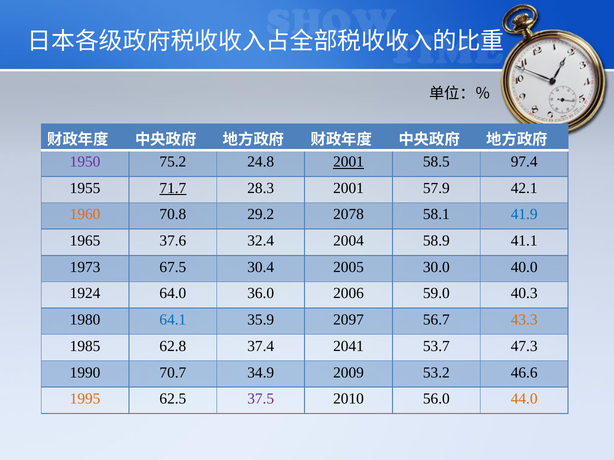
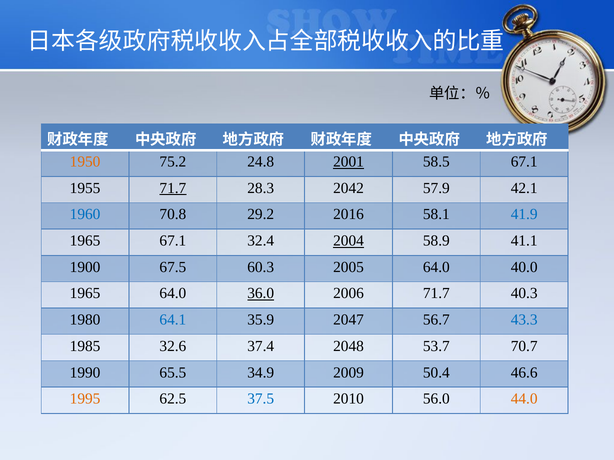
1950 colour: purple -> orange
58.5 97.4: 97.4 -> 67.1
28.3 2001: 2001 -> 2042
1960 colour: orange -> blue
2078: 2078 -> 2016
1965 37.6: 37.6 -> 67.1
2004 underline: none -> present
1973: 1973 -> 1900
30.4: 30.4 -> 60.3
2005 30.0: 30.0 -> 64.0
1924 at (85, 294): 1924 -> 1965
36.0 underline: none -> present
2006 59.0: 59.0 -> 71.7
2097: 2097 -> 2047
43.3 colour: orange -> blue
62.8: 62.8 -> 32.6
2041: 2041 -> 2048
47.3: 47.3 -> 70.7
70.7: 70.7 -> 65.5
53.2: 53.2 -> 50.4
37.5 colour: purple -> blue
